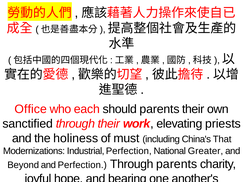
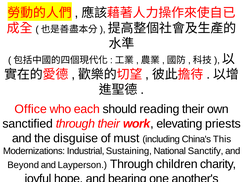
should parents: parents -> reading
the holiness: holiness -> disguise
That: That -> This
Industrial Perfection: Perfection -> Sustaining
Greater: Greater -> Sanctify
and Perfection: Perfection -> Layperson
Through parents: parents -> children
